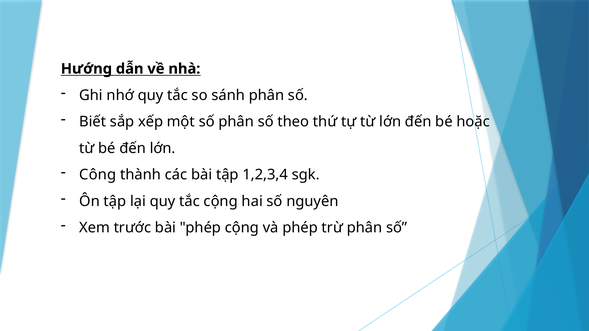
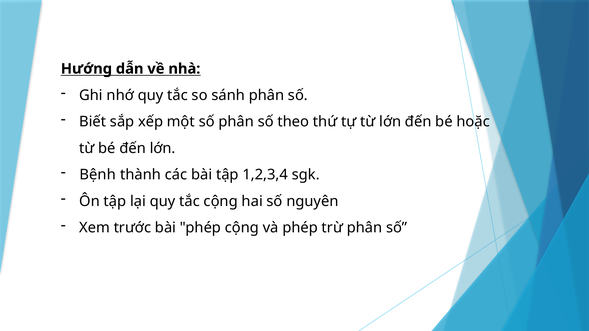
Công: Công -> Bệnh
